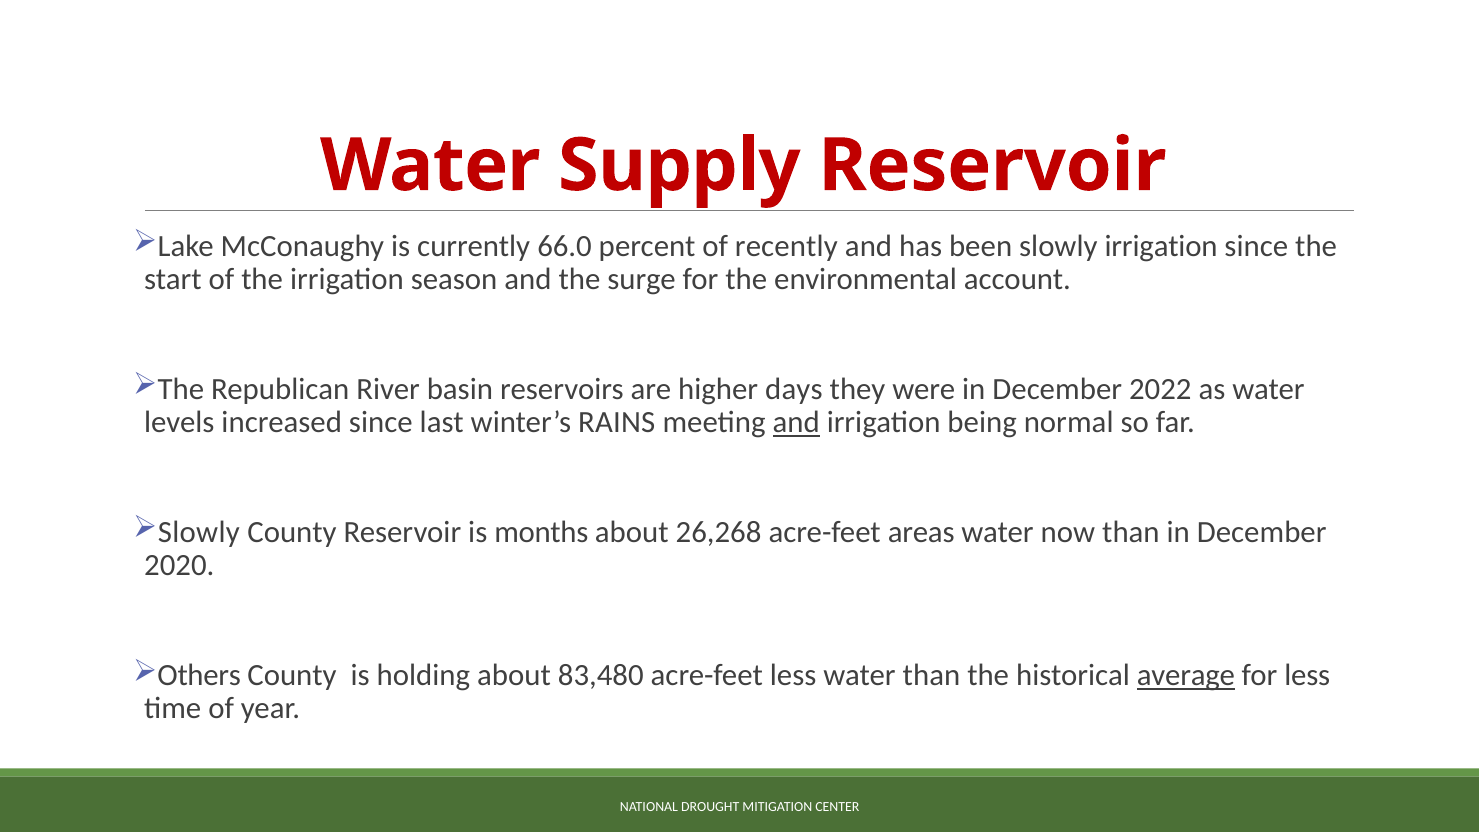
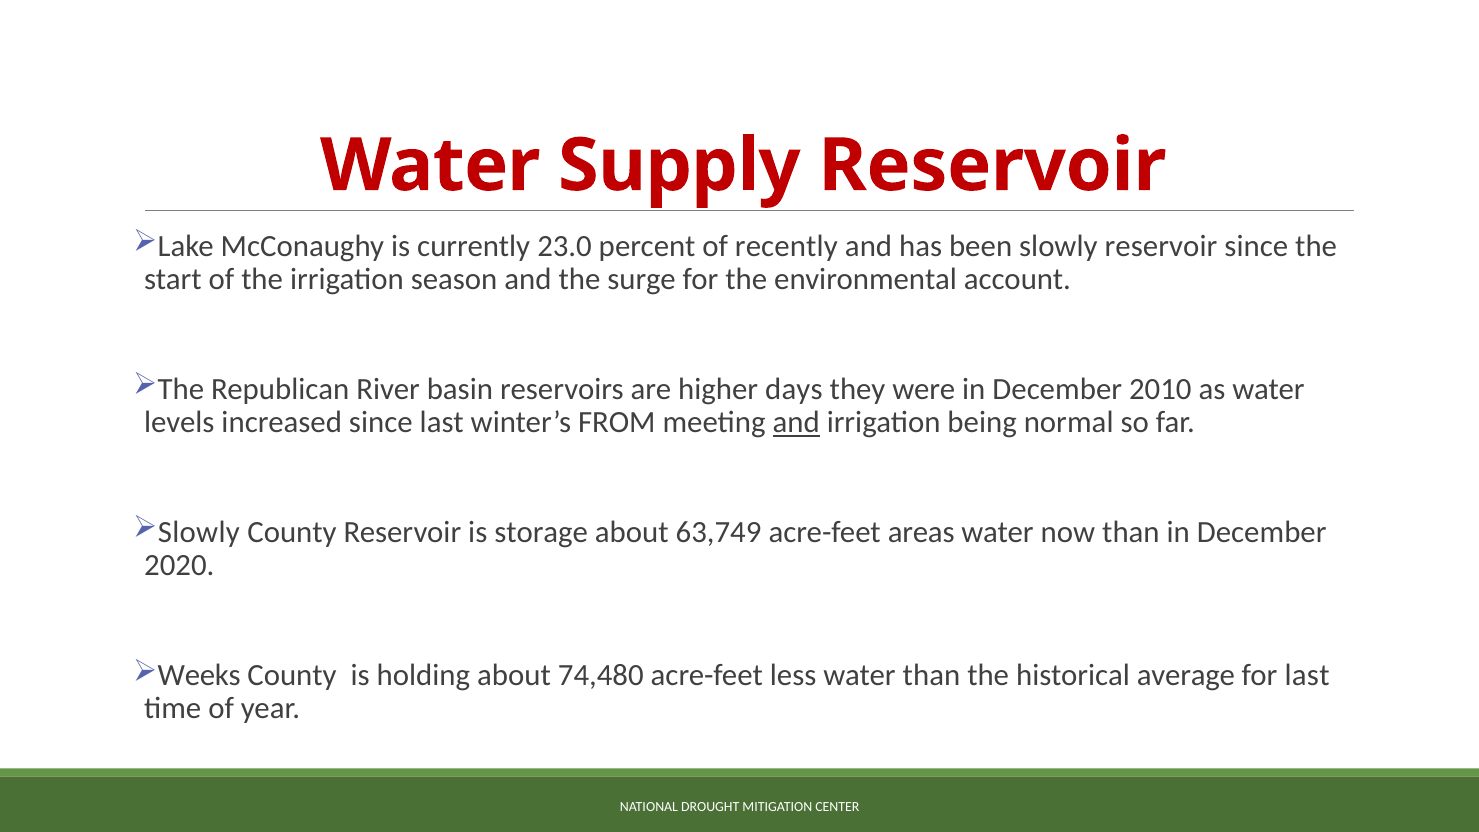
66.0: 66.0 -> 23.0
slowly irrigation: irrigation -> reservoir
2022: 2022 -> 2010
RAINS: RAINS -> FROM
months: months -> storage
26,268: 26,268 -> 63,749
Others: Others -> Weeks
83,480: 83,480 -> 74,480
average underline: present -> none
for less: less -> last
